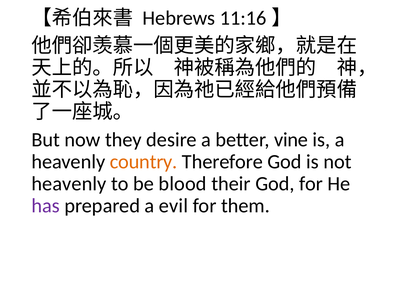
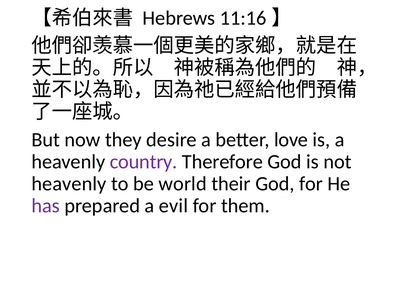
vine: vine -> love
country colour: orange -> purple
blood: blood -> world
